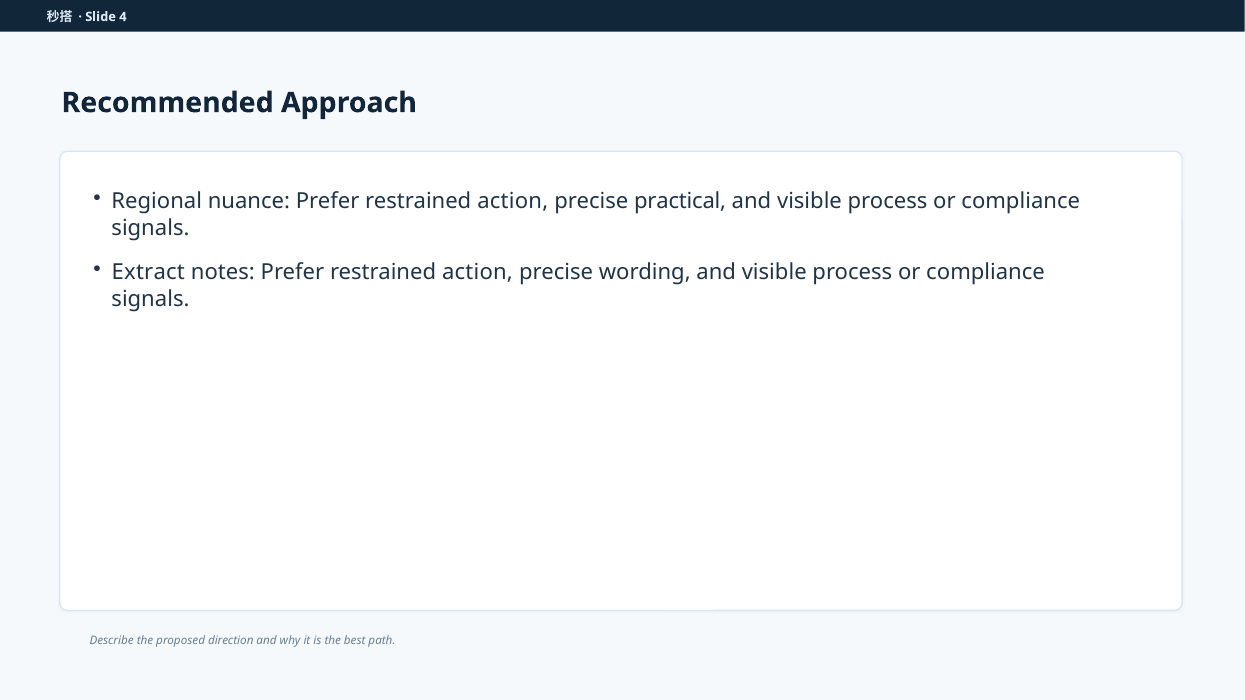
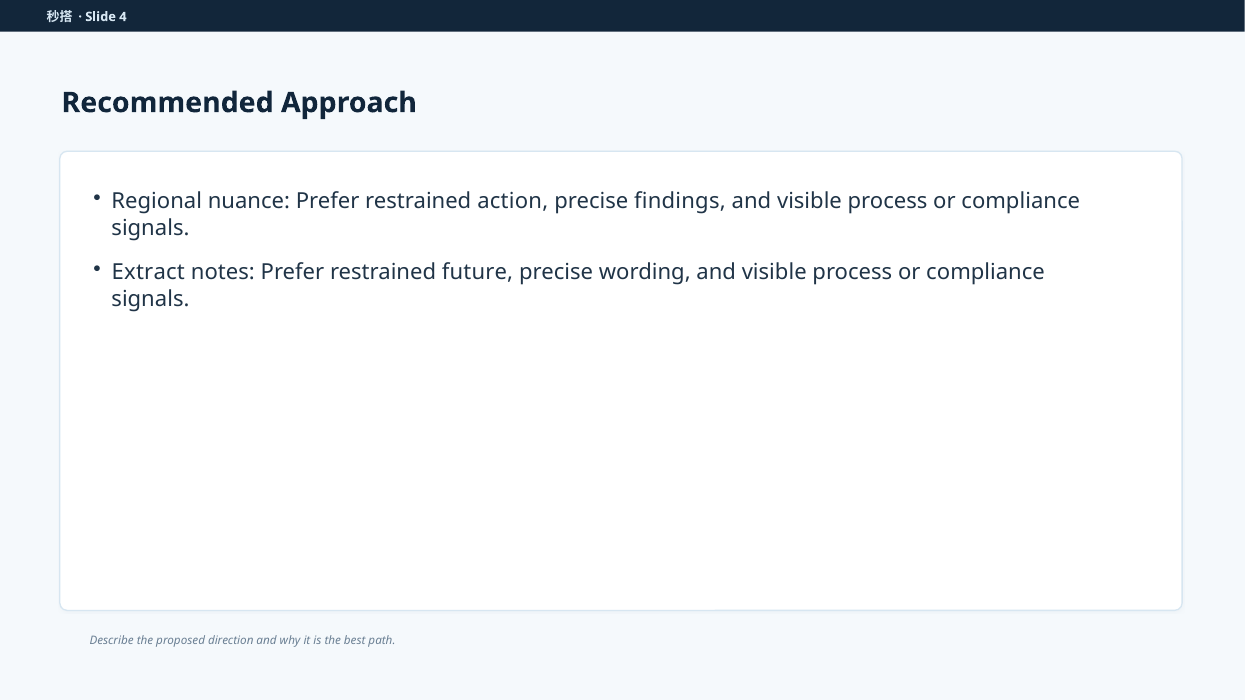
practical: practical -> findings
notes Prefer restrained action: action -> future
